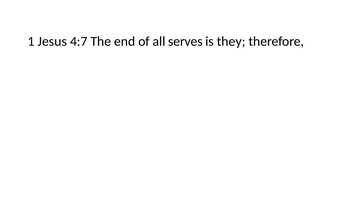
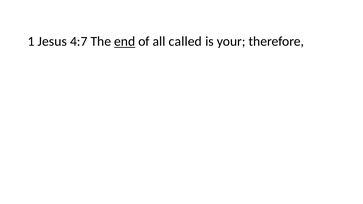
end underline: none -> present
serves: serves -> called
they: they -> your
